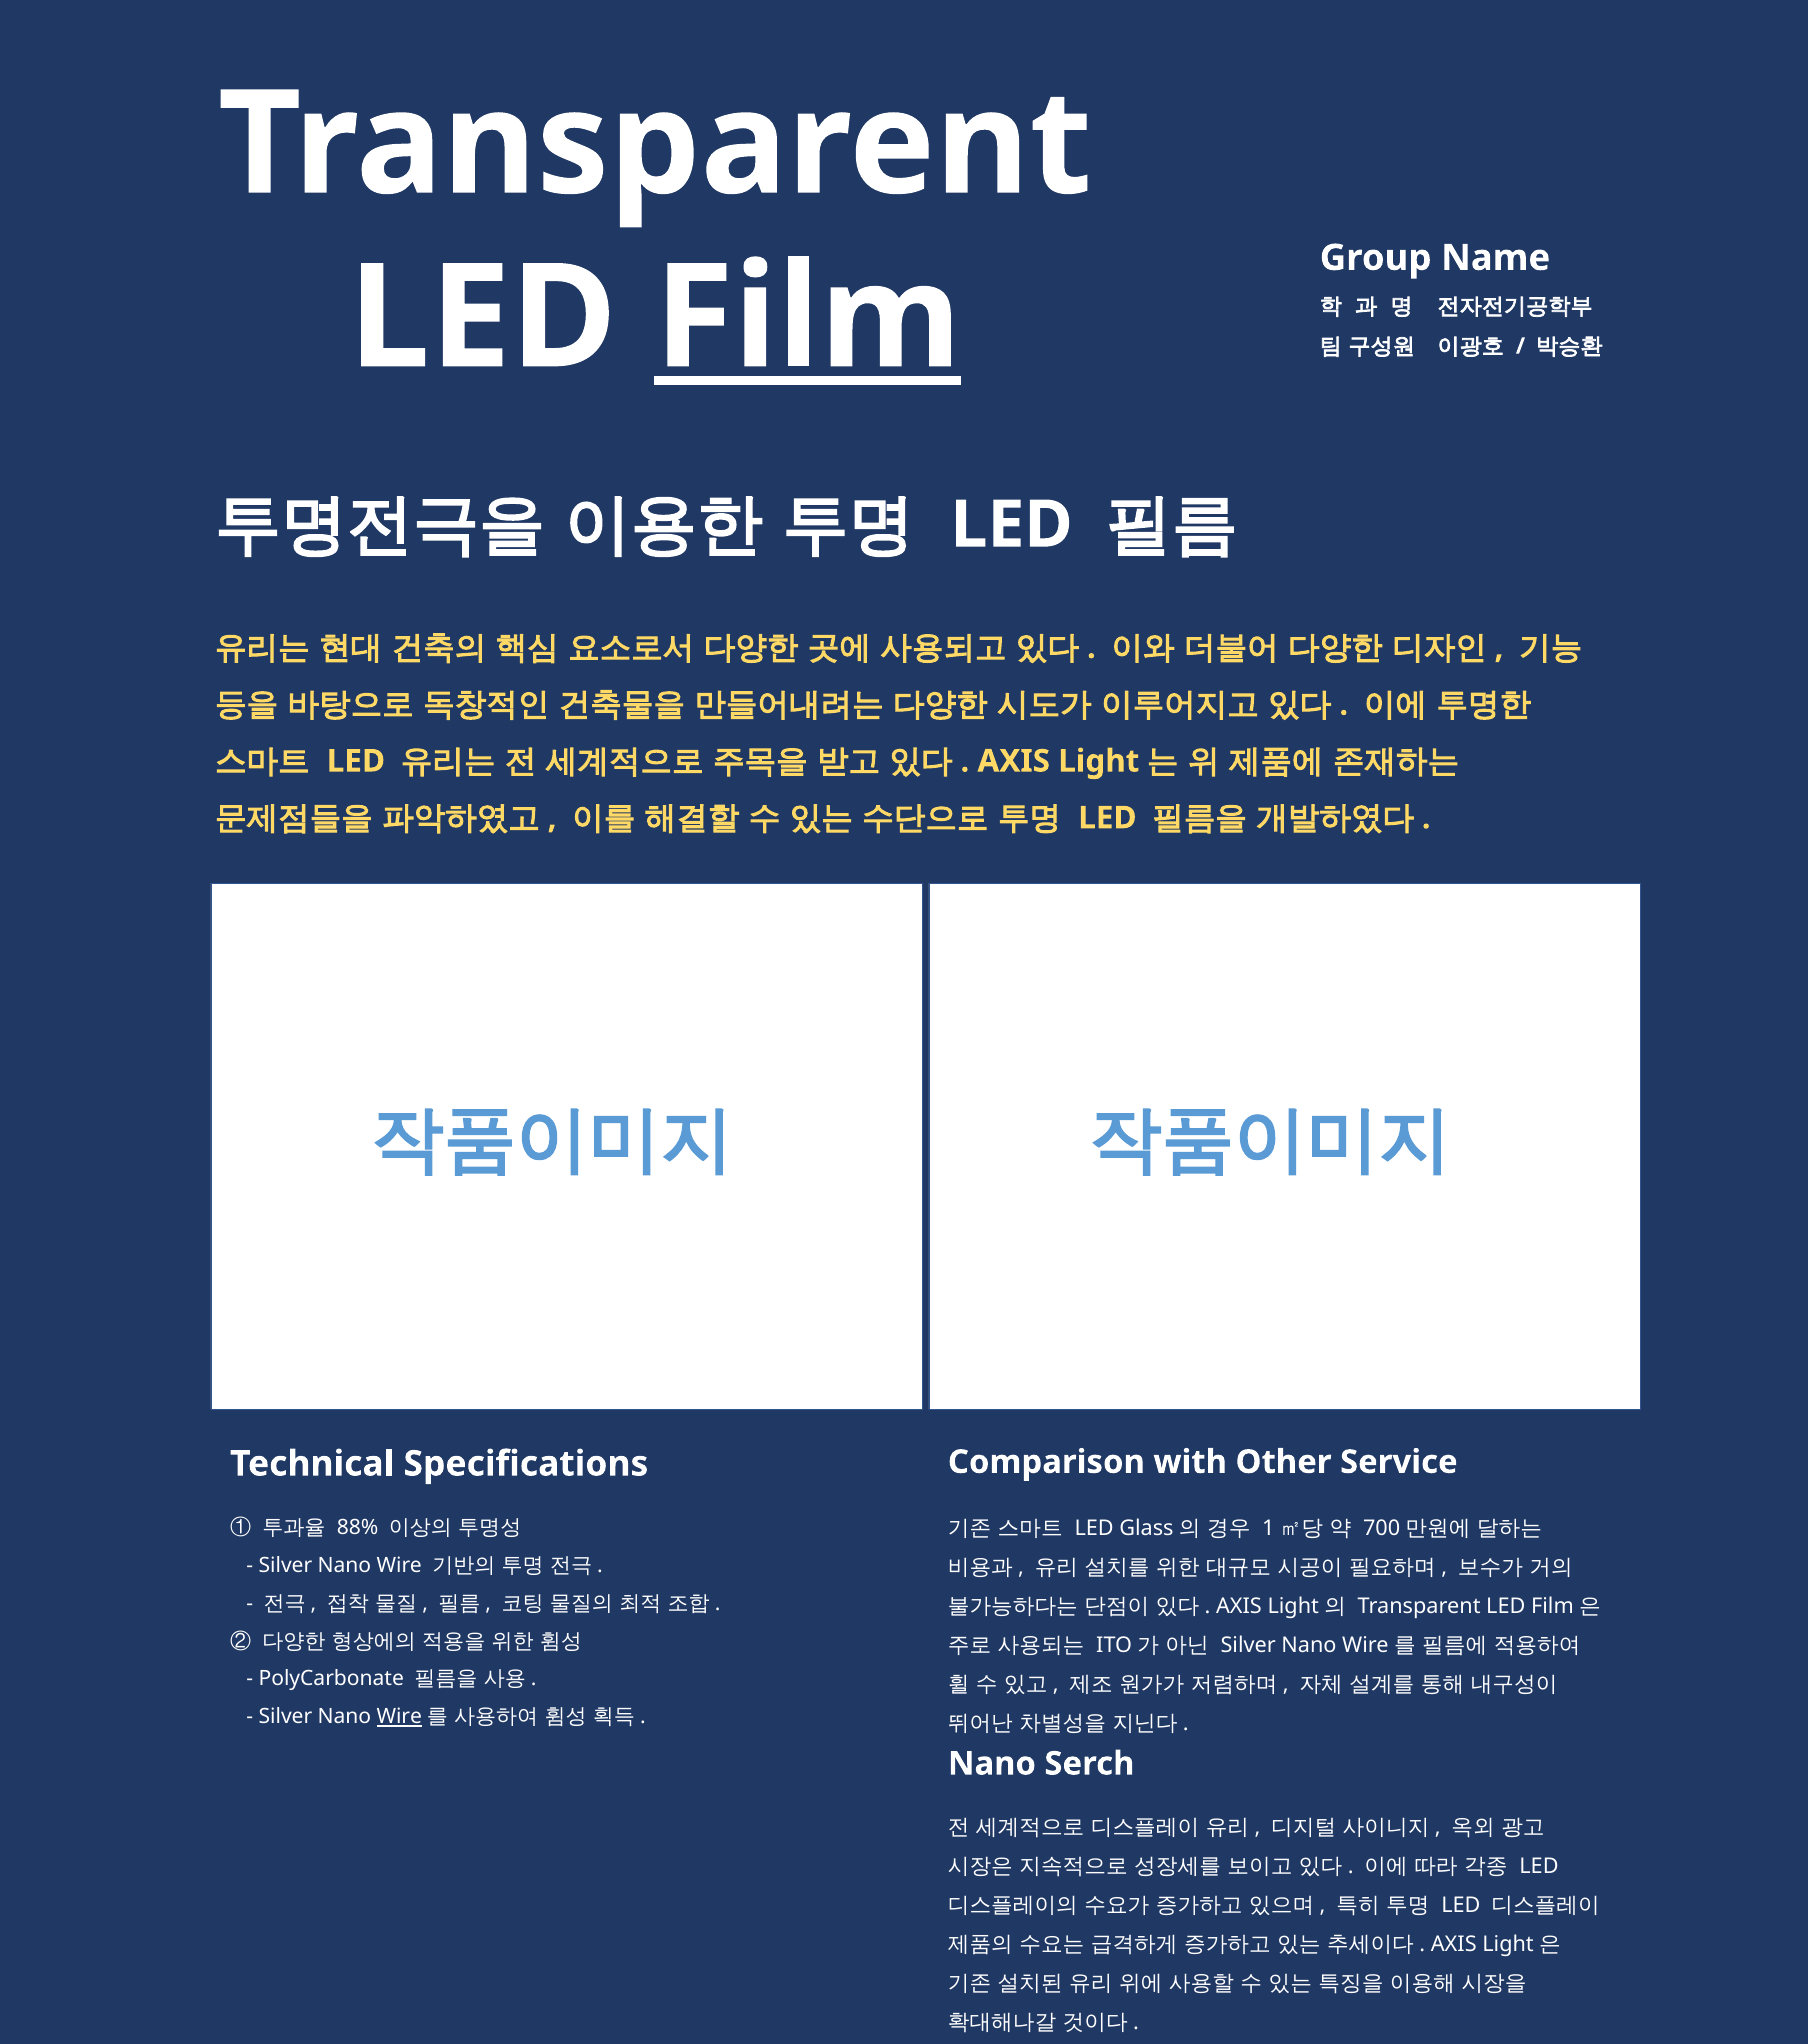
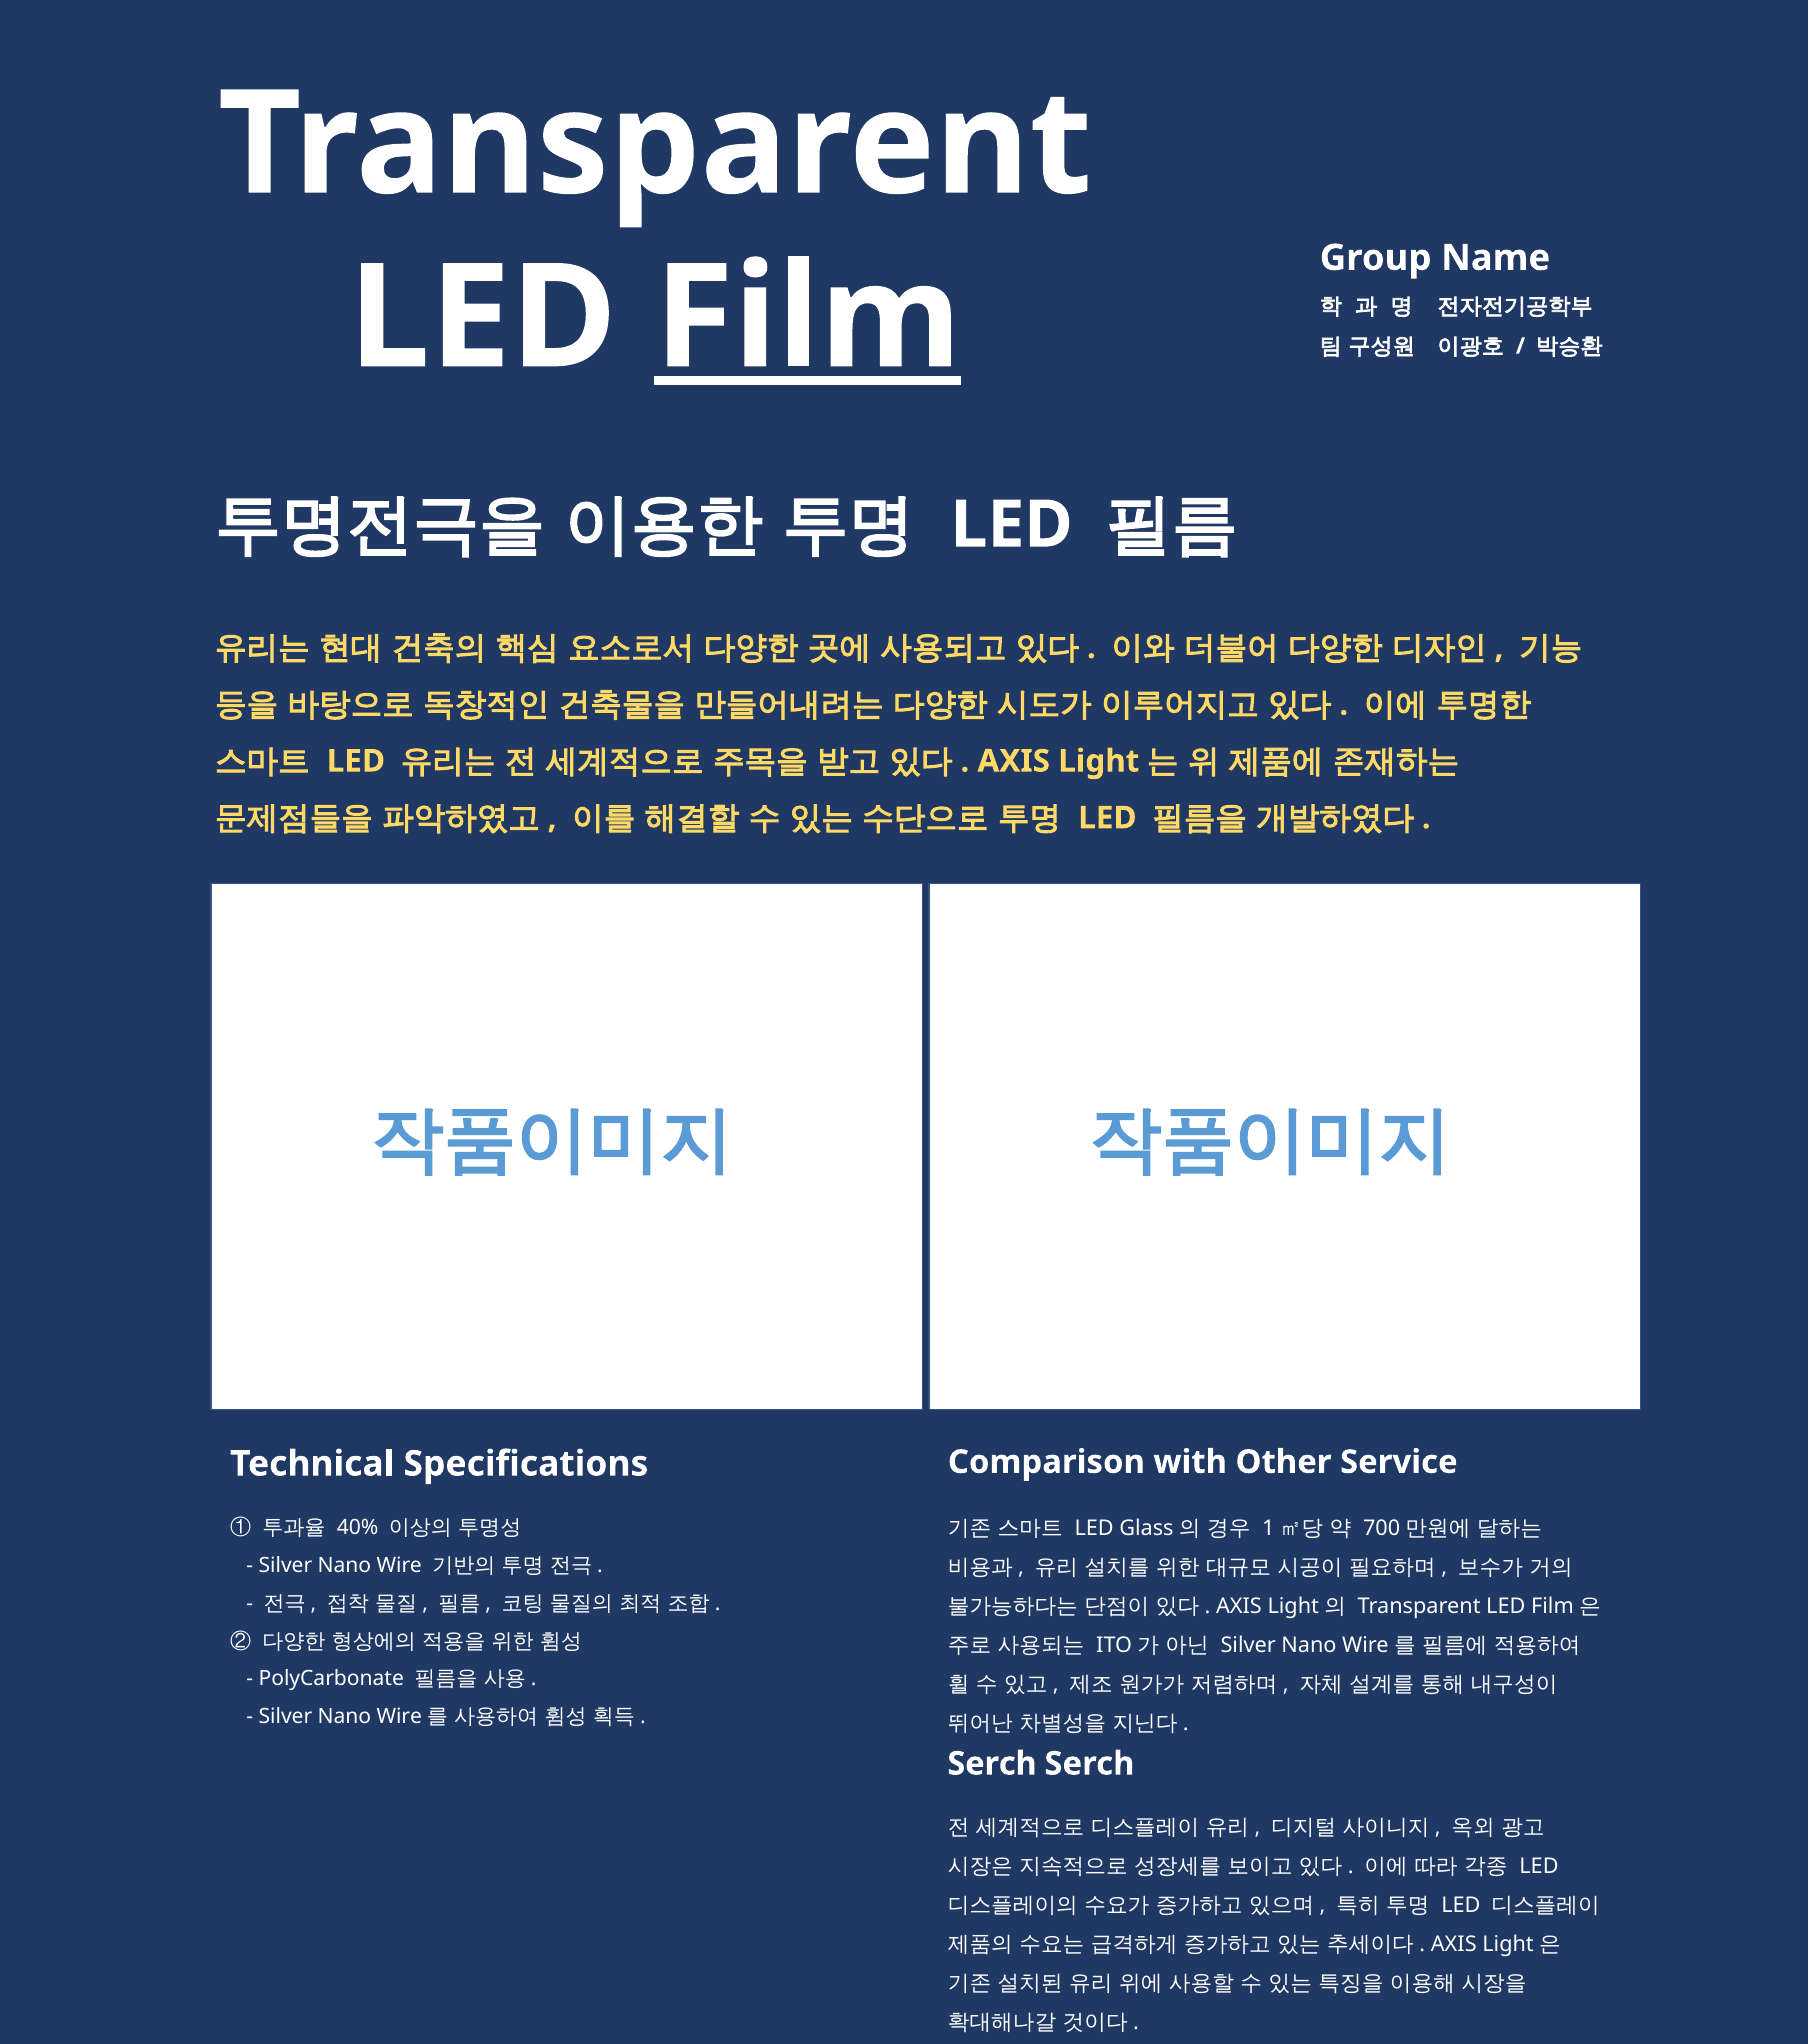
88%: 88% -> 40%
Wire at (399, 1717) underline: present -> none
Nano at (992, 1764): Nano -> Serch
